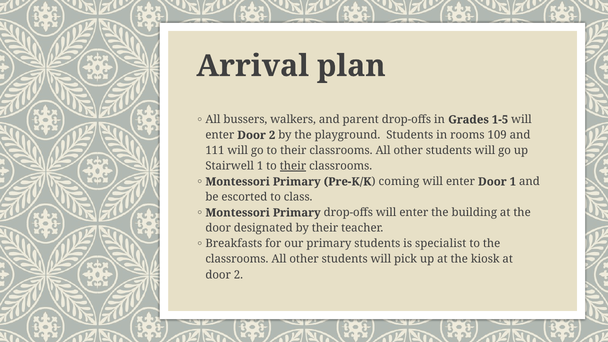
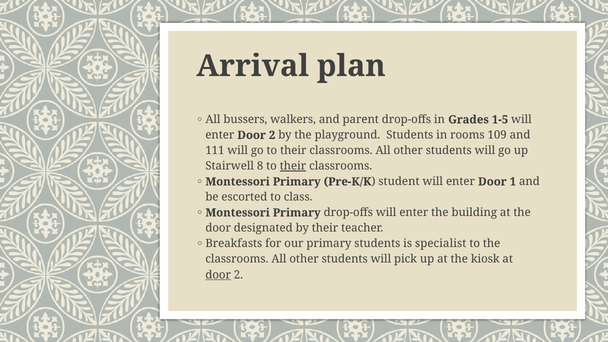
Stairwell 1: 1 -> 8
coming: coming -> student
door at (218, 275) underline: none -> present
